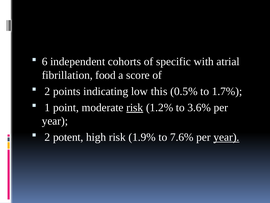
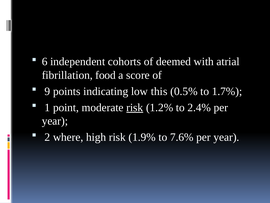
specific: specific -> deemed
2 at (47, 91): 2 -> 9
3.6%: 3.6% -> 2.4%
potent: potent -> where
year at (226, 137) underline: present -> none
